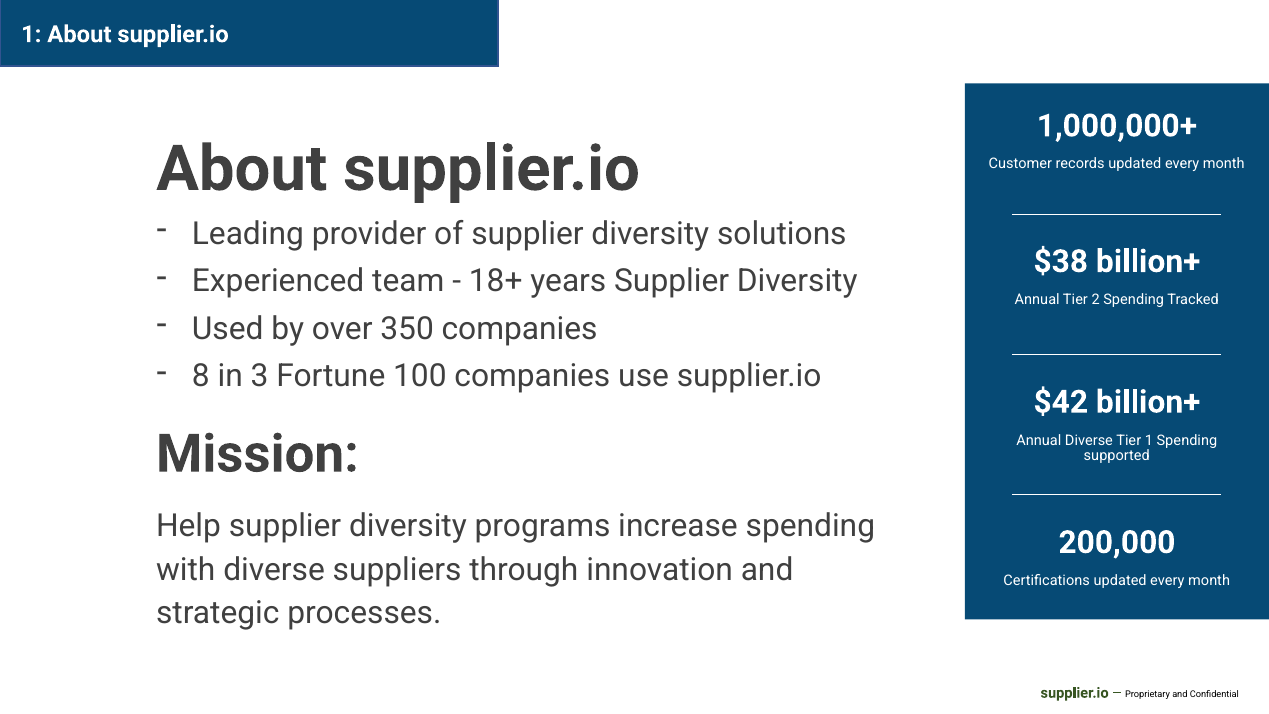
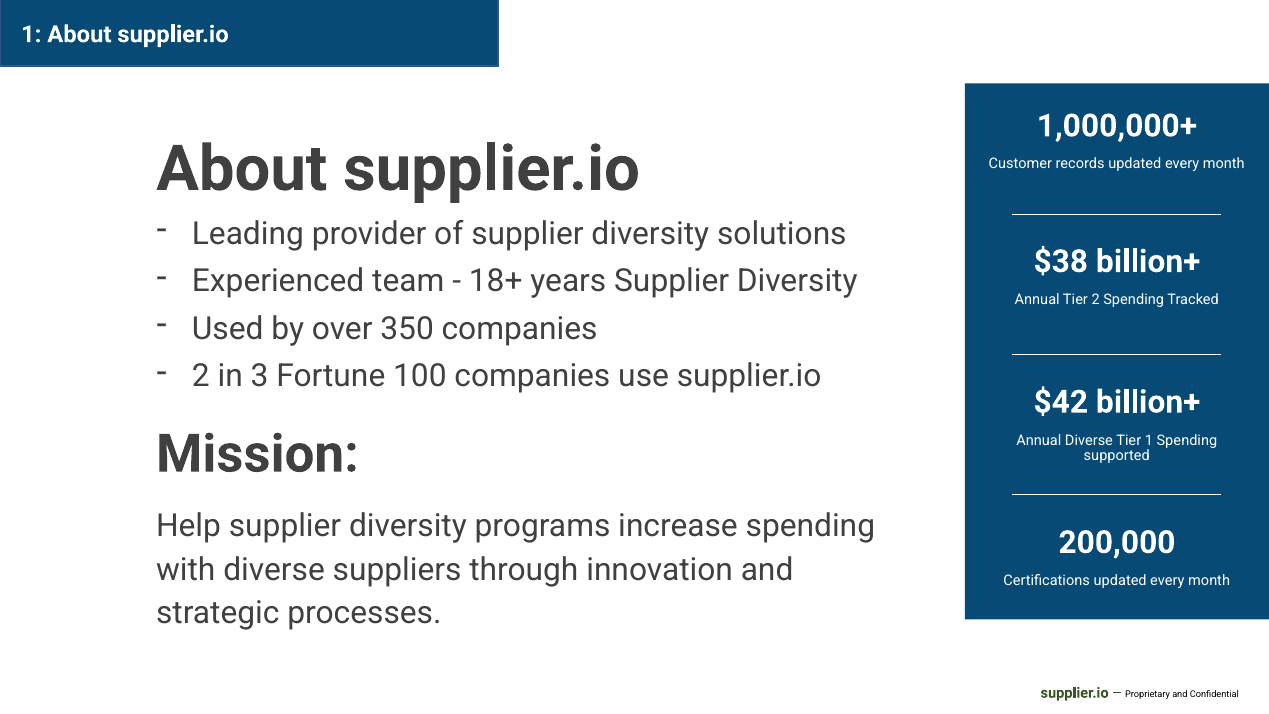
8 at (201, 376): 8 -> 2
